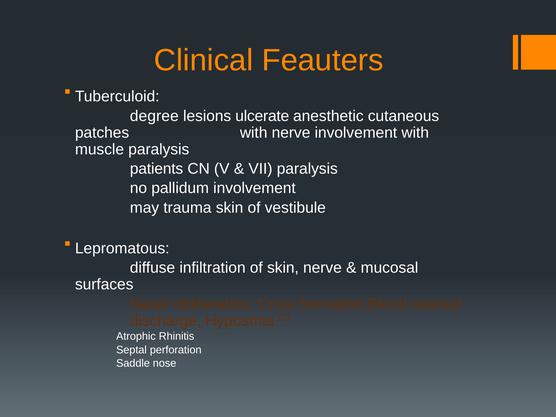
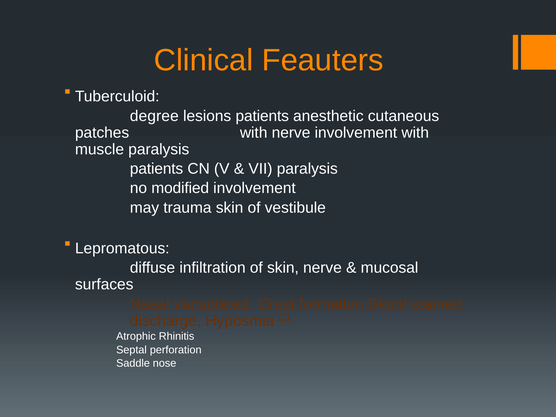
lesions ulcerate: ulcerate -> patients
pallidum: pallidum -> modified
obliterative: obliterative -> vacuolated
